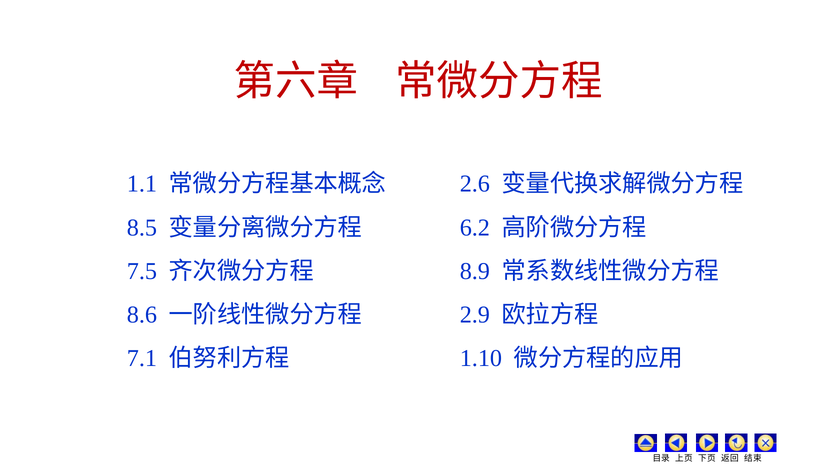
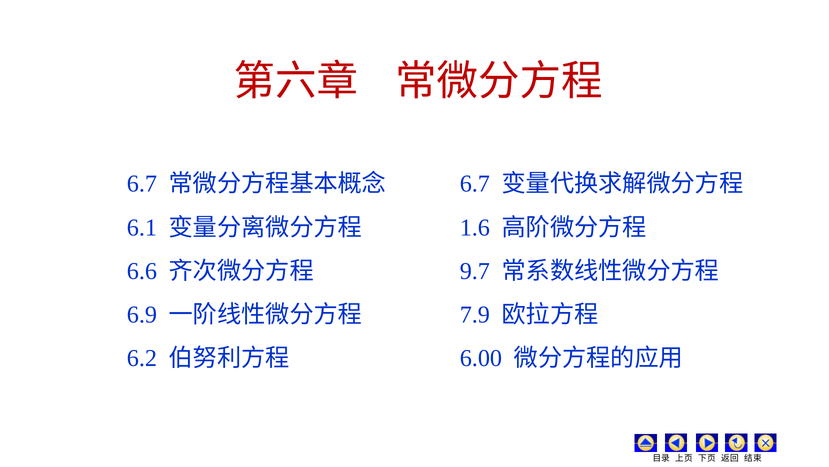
1.1 at (142, 184): 1.1 -> 6.7
2.6 at (475, 184): 2.6 -> 6.7
8.5: 8.5 -> 6.1
6.2: 6.2 -> 1.6
7.5: 7.5 -> 6.6
8.9: 8.9 -> 9.7
8.6: 8.6 -> 6.9
2.9: 2.9 -> 7.9
7.1: 7.1 -> 6.2
1.10: 1.10 -> 6.00
